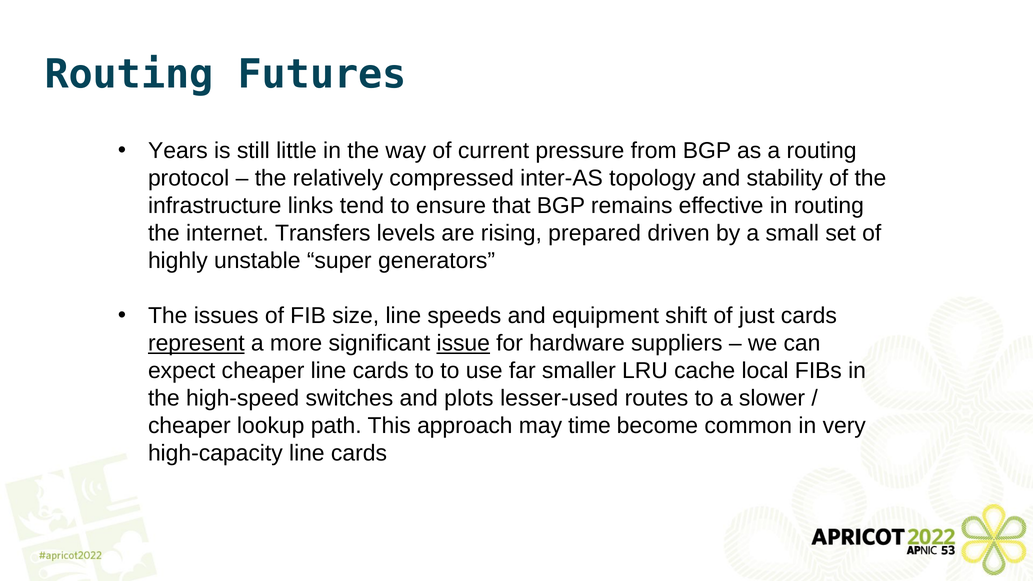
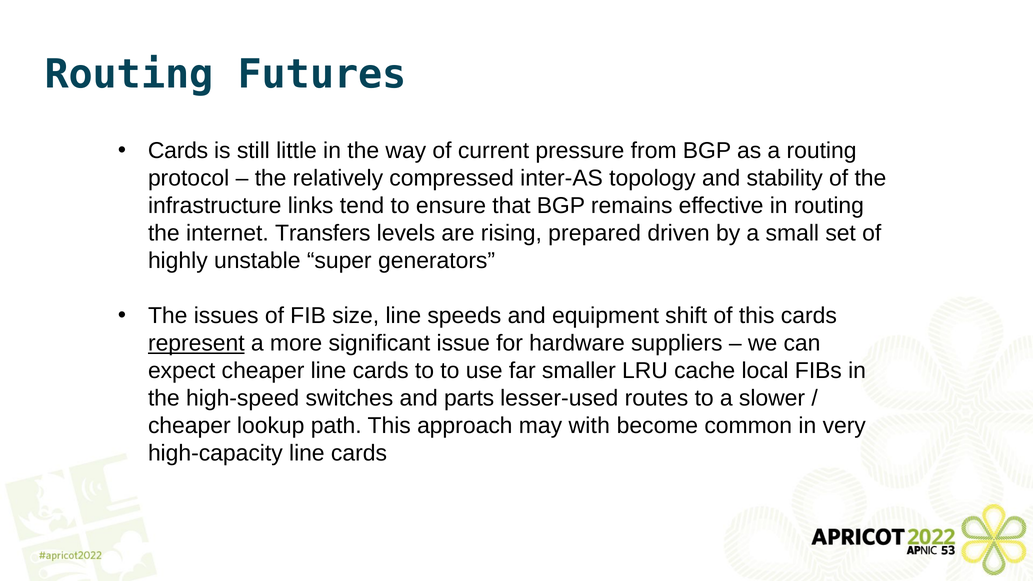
Years at (178, 151): Years -> Cards
of just: just -> this
issue underline: present -> none
plots: plots -> parts
time: time -> with
